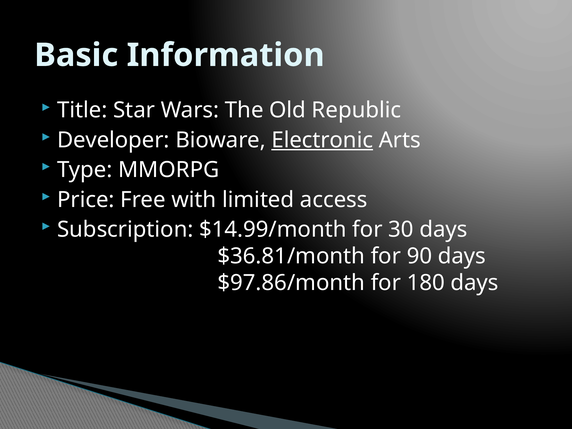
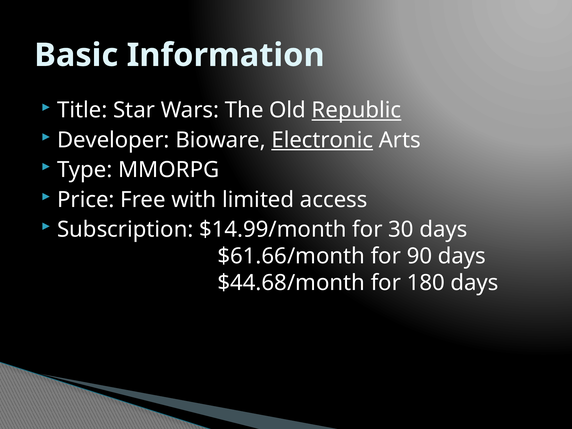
Republic underline: none -> present
$36.81/month: $36.81/month -> $61.66/month
$97.86/month: $97.86/month -> $44.68/month
